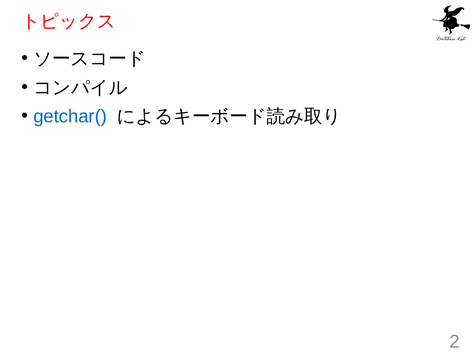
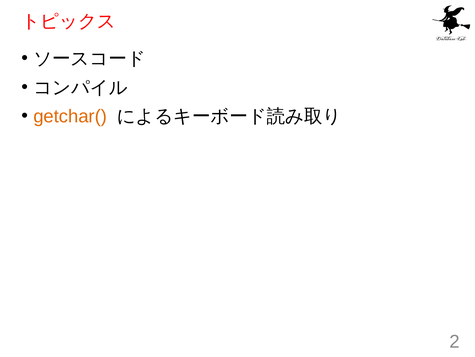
getchar( colour: blue -> orange
